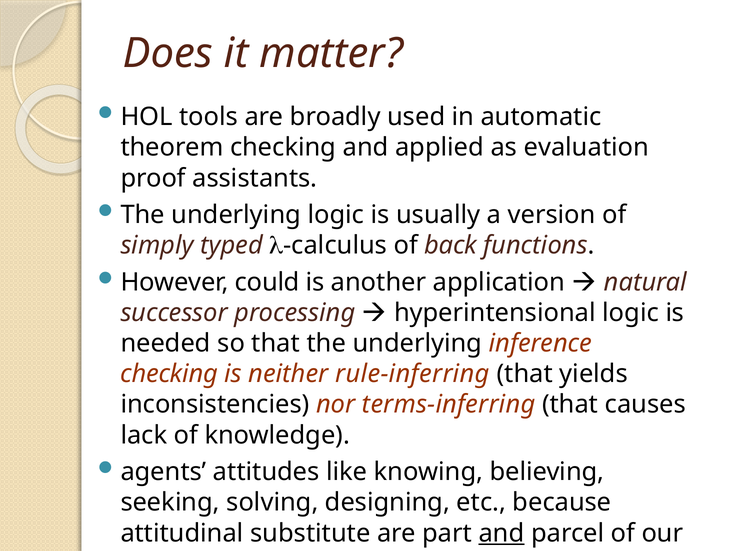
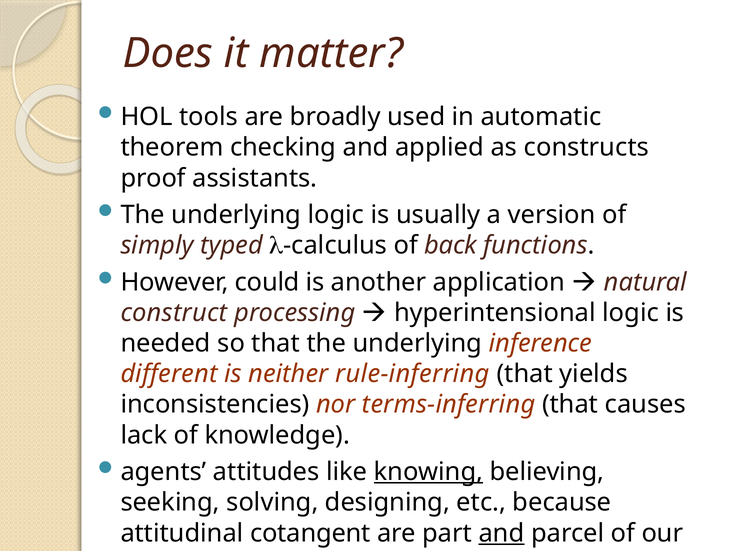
evaluation: evaluation -> constructs
successor: successor -> construct
checking at (169, 374): checking -> different
knowing underline: none -> present
substitute: substitute -> cotangent
